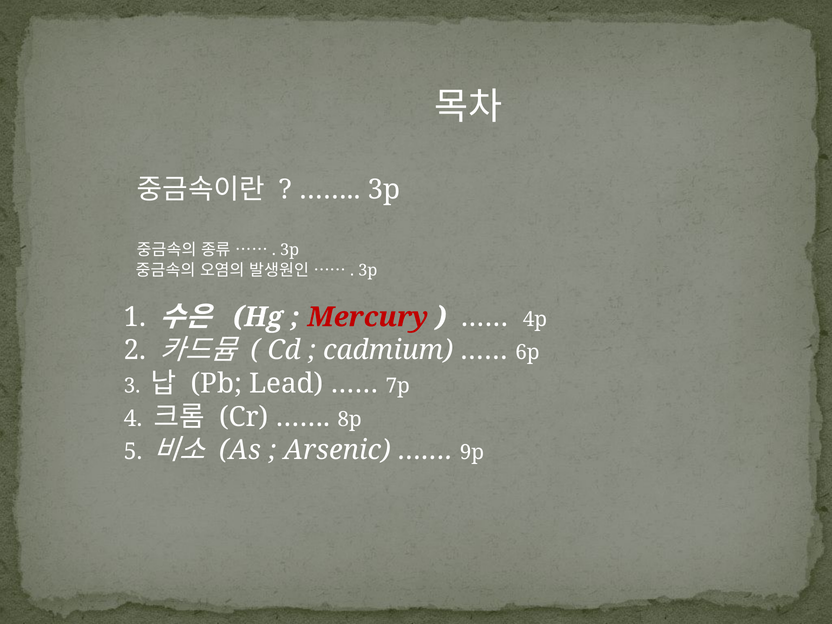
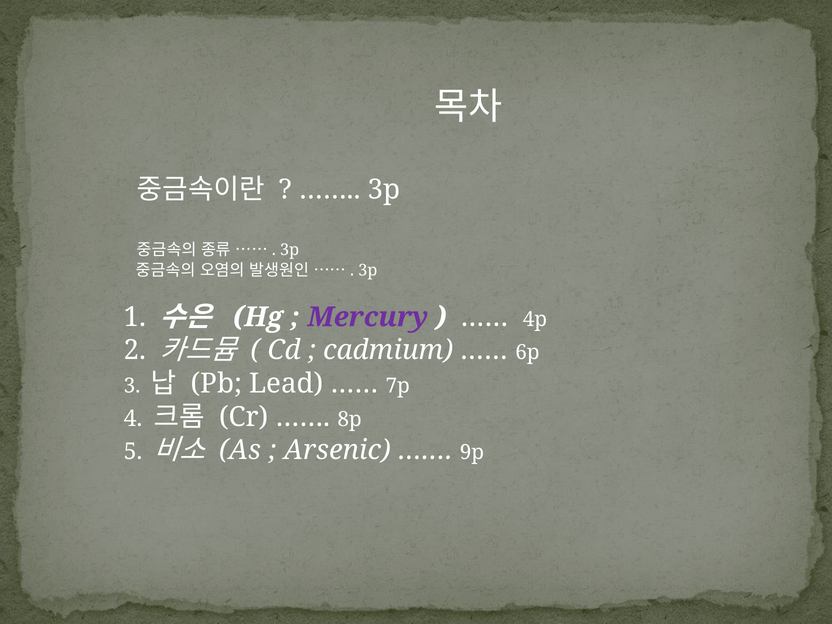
Mercury colour: red -> purple
